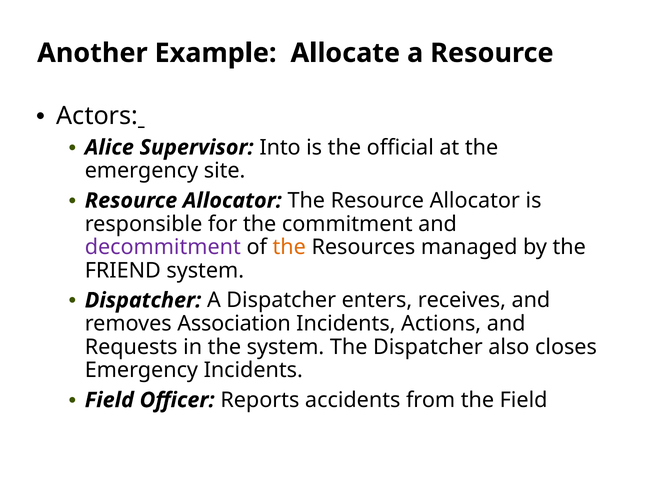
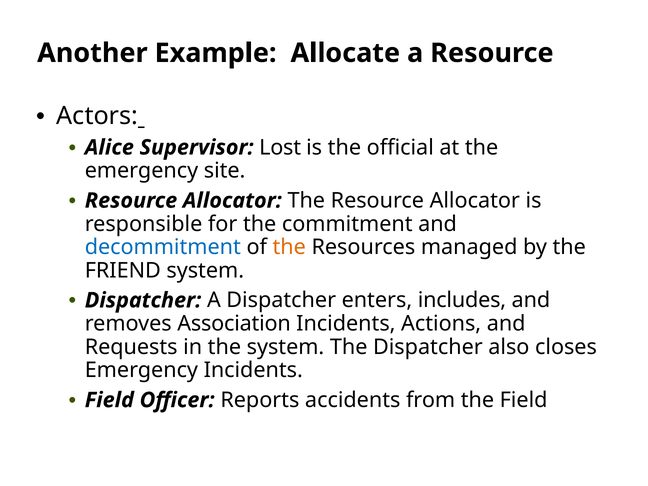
Into: Into -> Lost
decommitment colour: purple -> blue
receives: receives -> includes
